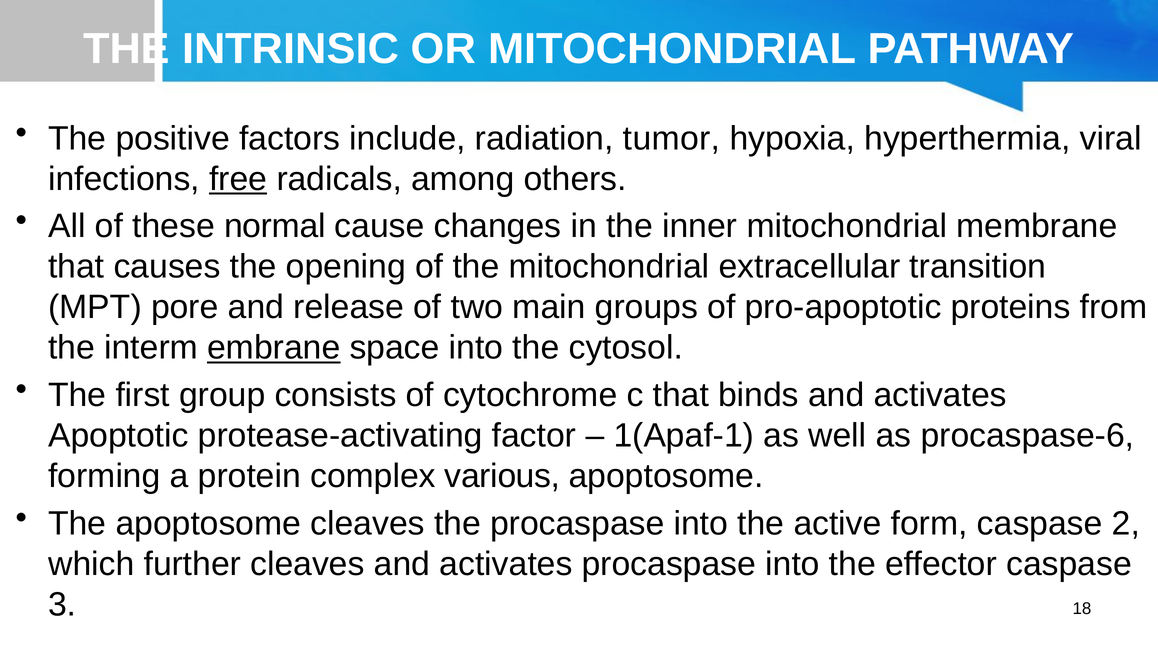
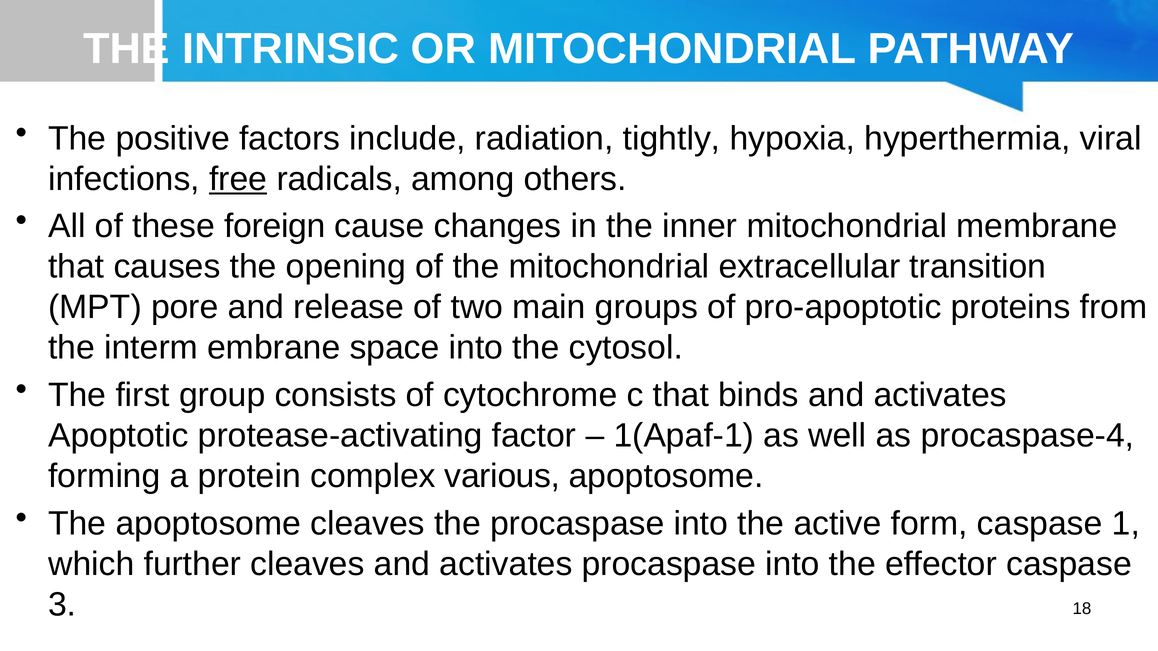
tumor: tumor -> tightly
normal: normal -> foreign
embrane underline: present -> none
procaspase-6: procaspase-6 -> procaspase-4
2: 2 -> 1
